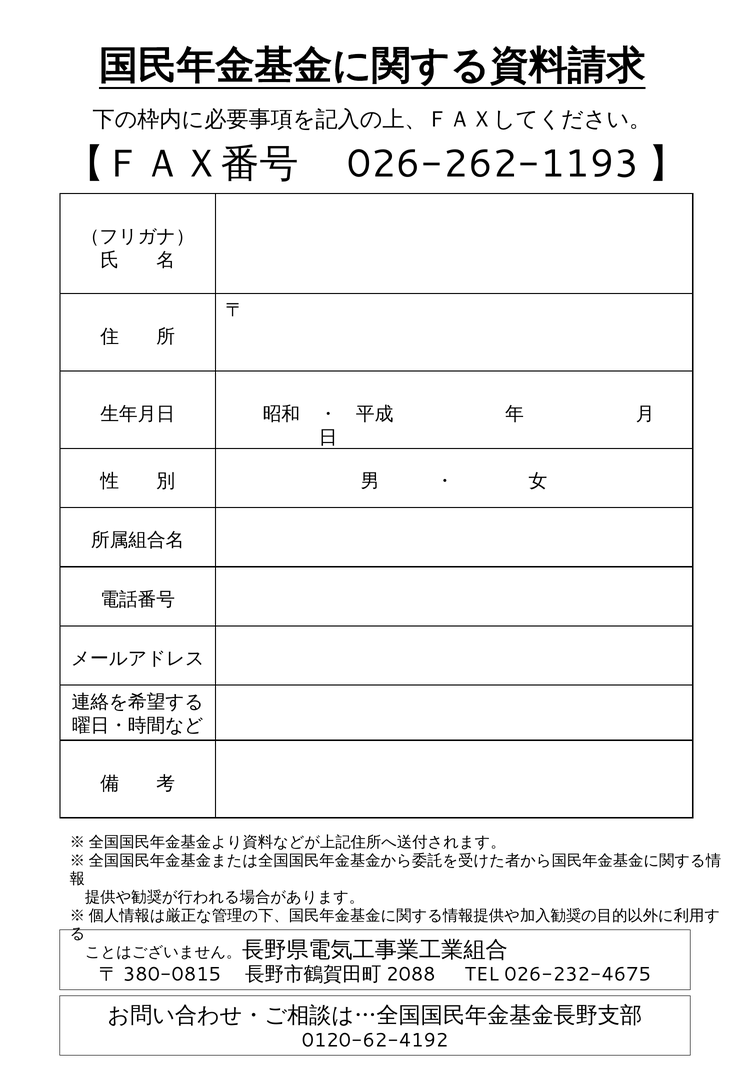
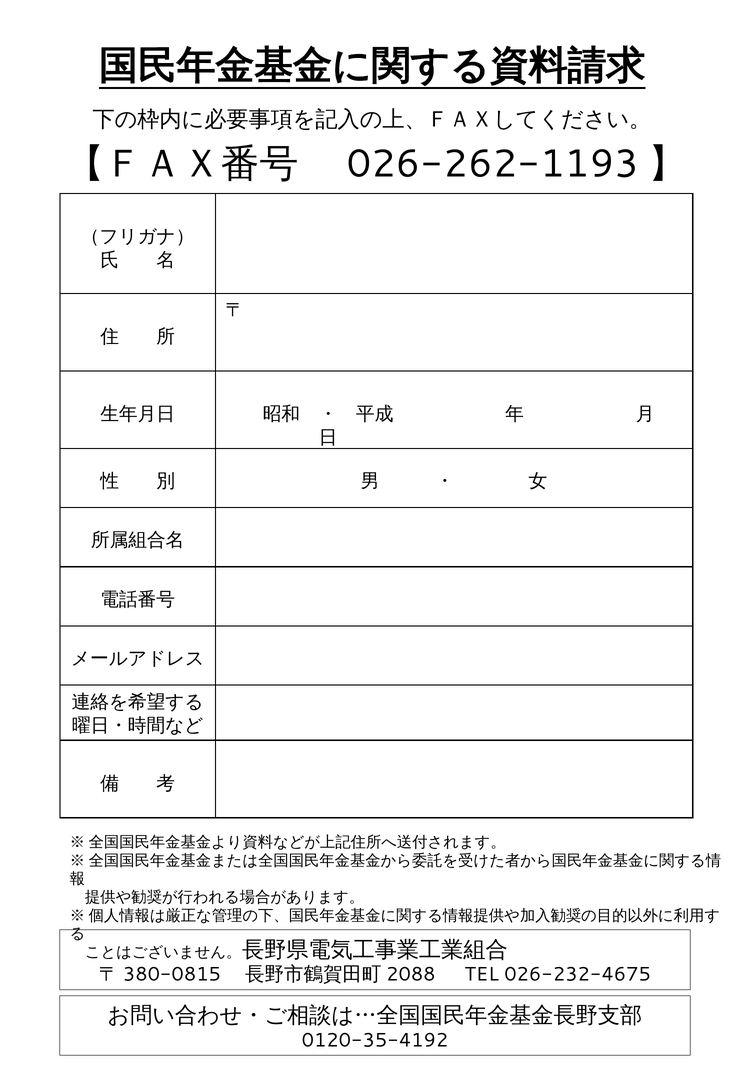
0120-62-4192: 0120-62-4192 -> 0120-35-4192
